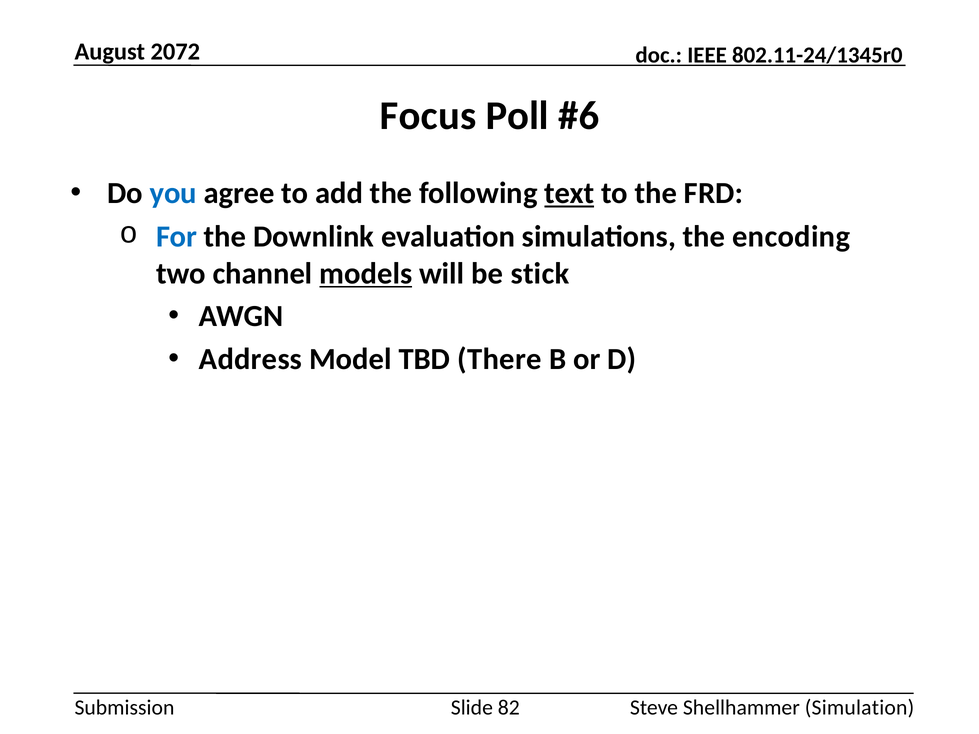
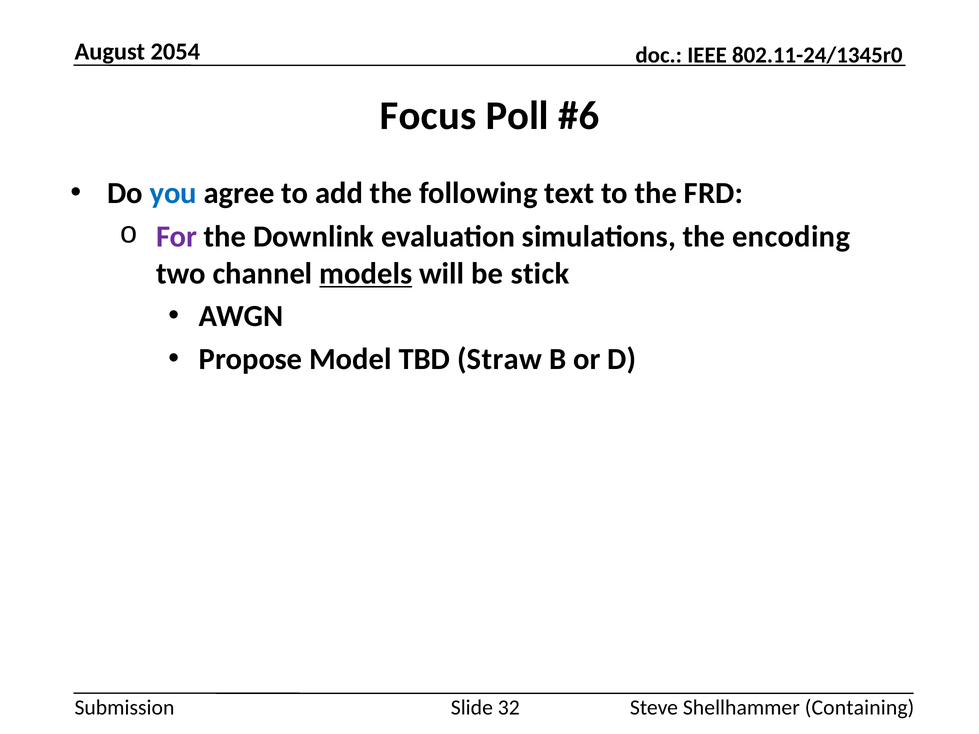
2072: 2072 -> 2054
text underline: present -> none
For colour: blue -> purple
Address: Address -> Propose
There: There -> Straw
82: 82 -> 32
Simulation: Simulation -> Containing
